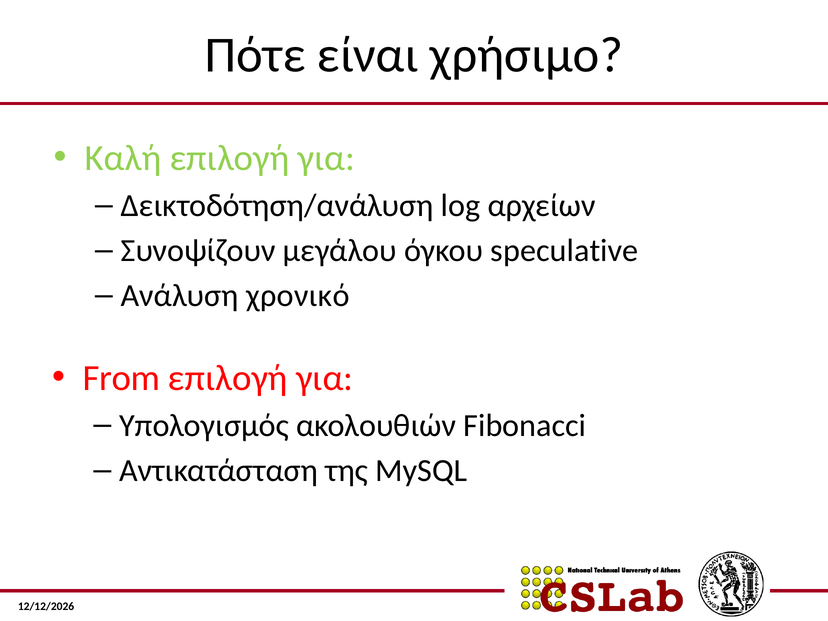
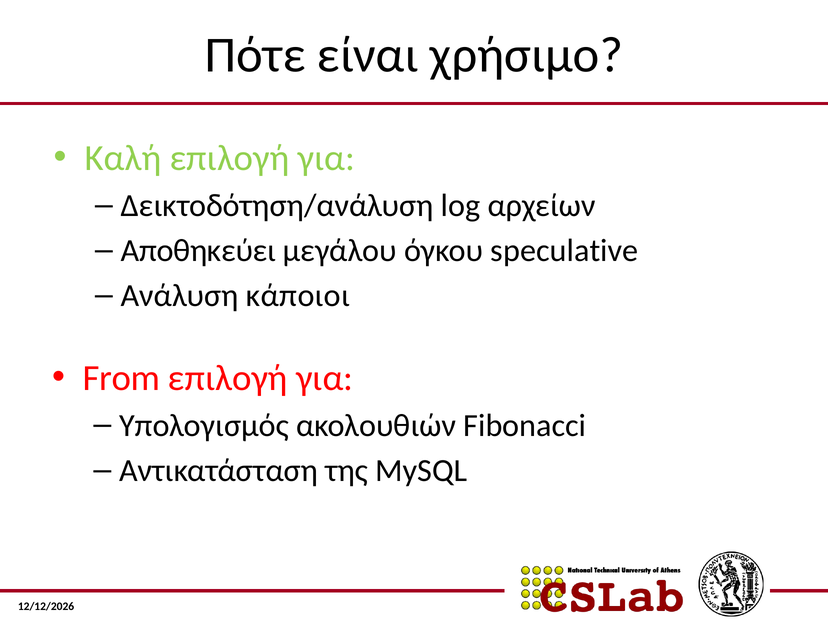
Συνοψίζουν: Συνοψίζουν -> Αποθηκεύει
χρονικό: χρονικό -> κάποιοι
